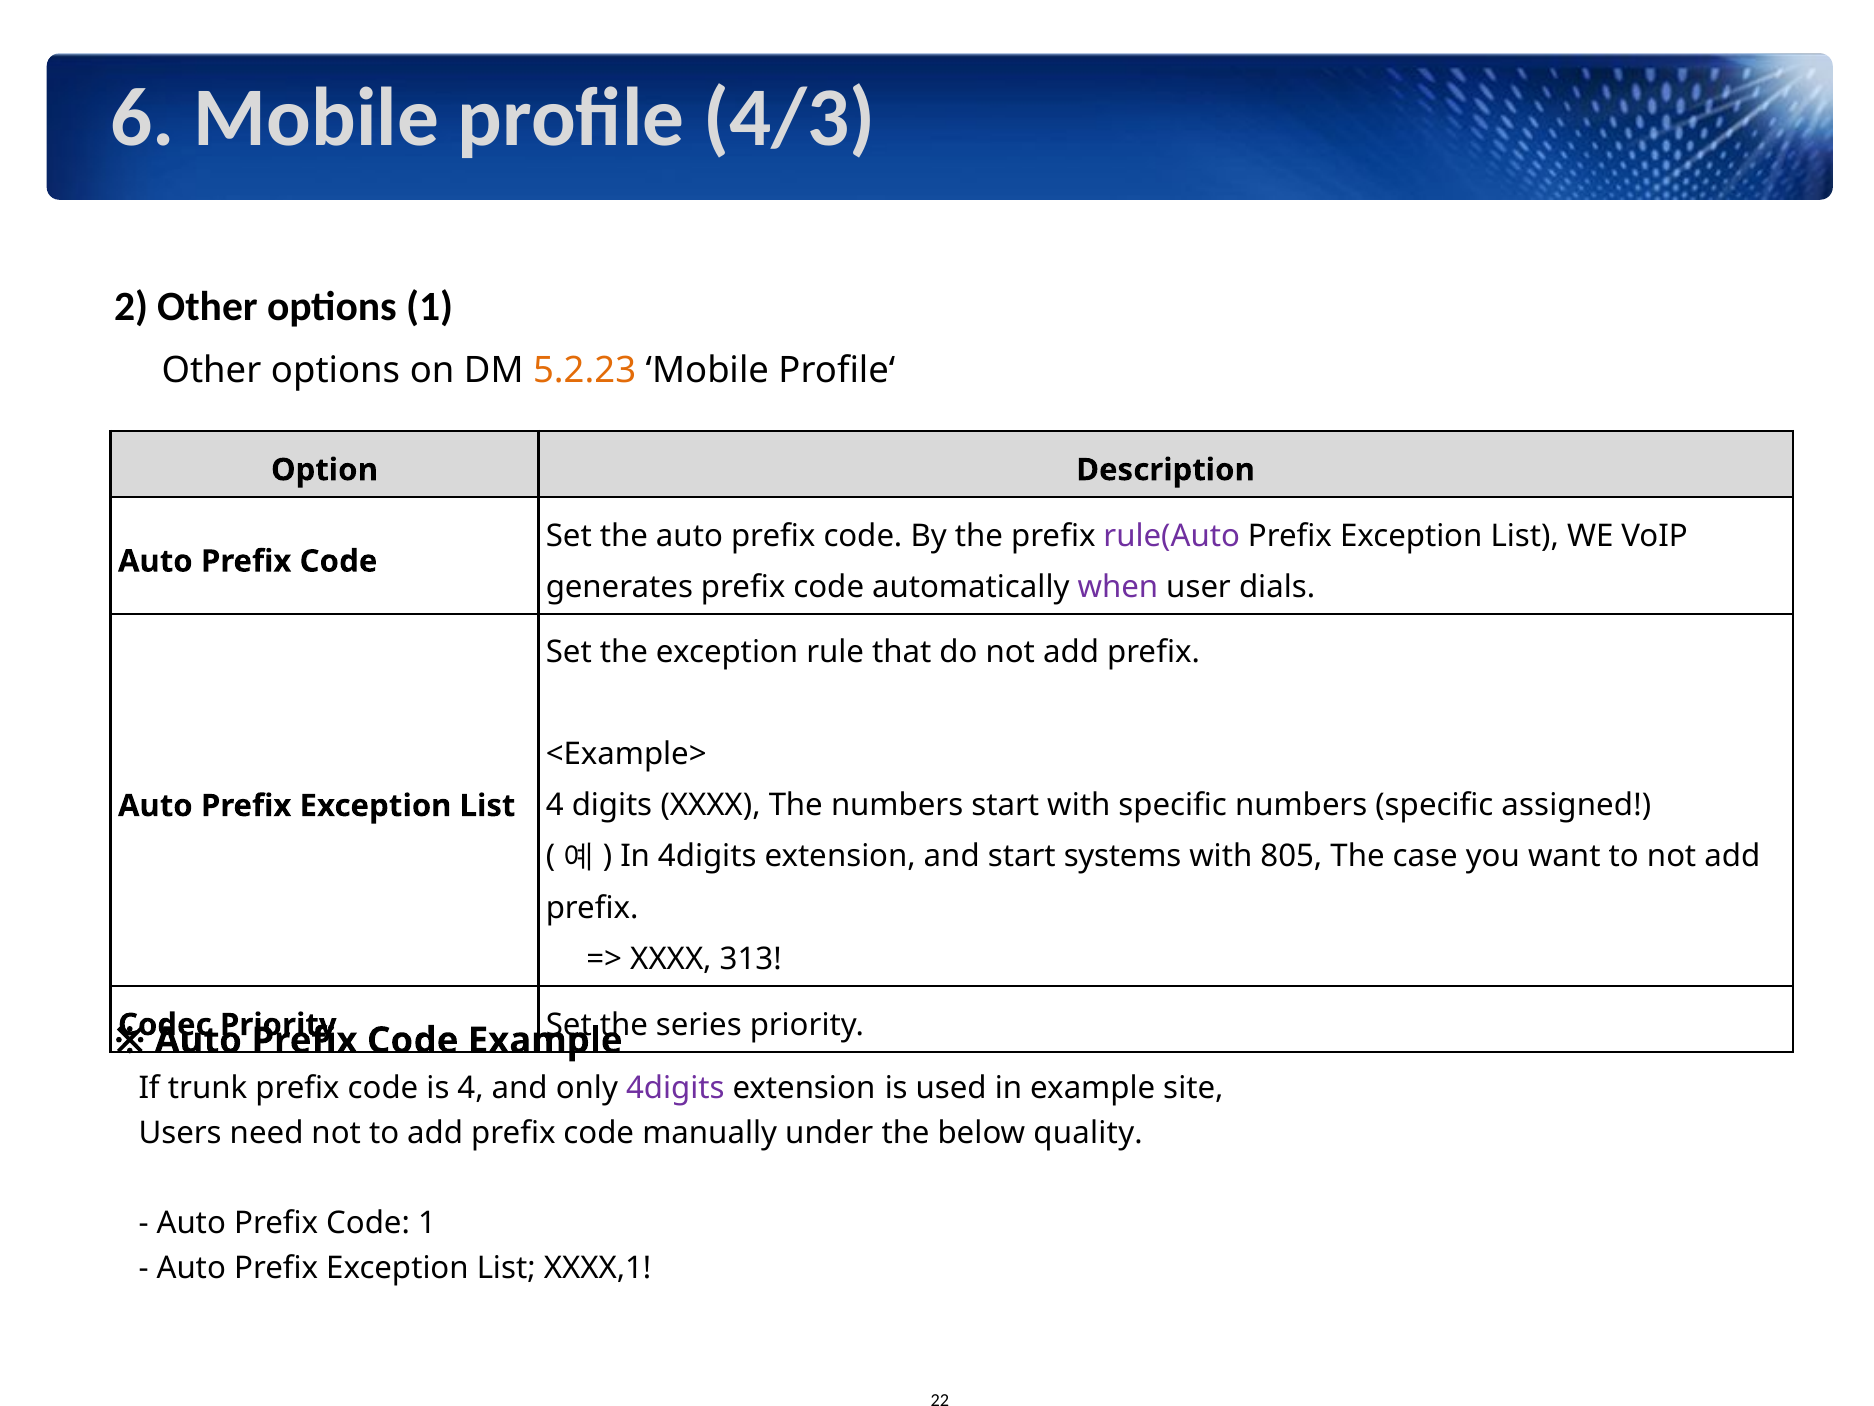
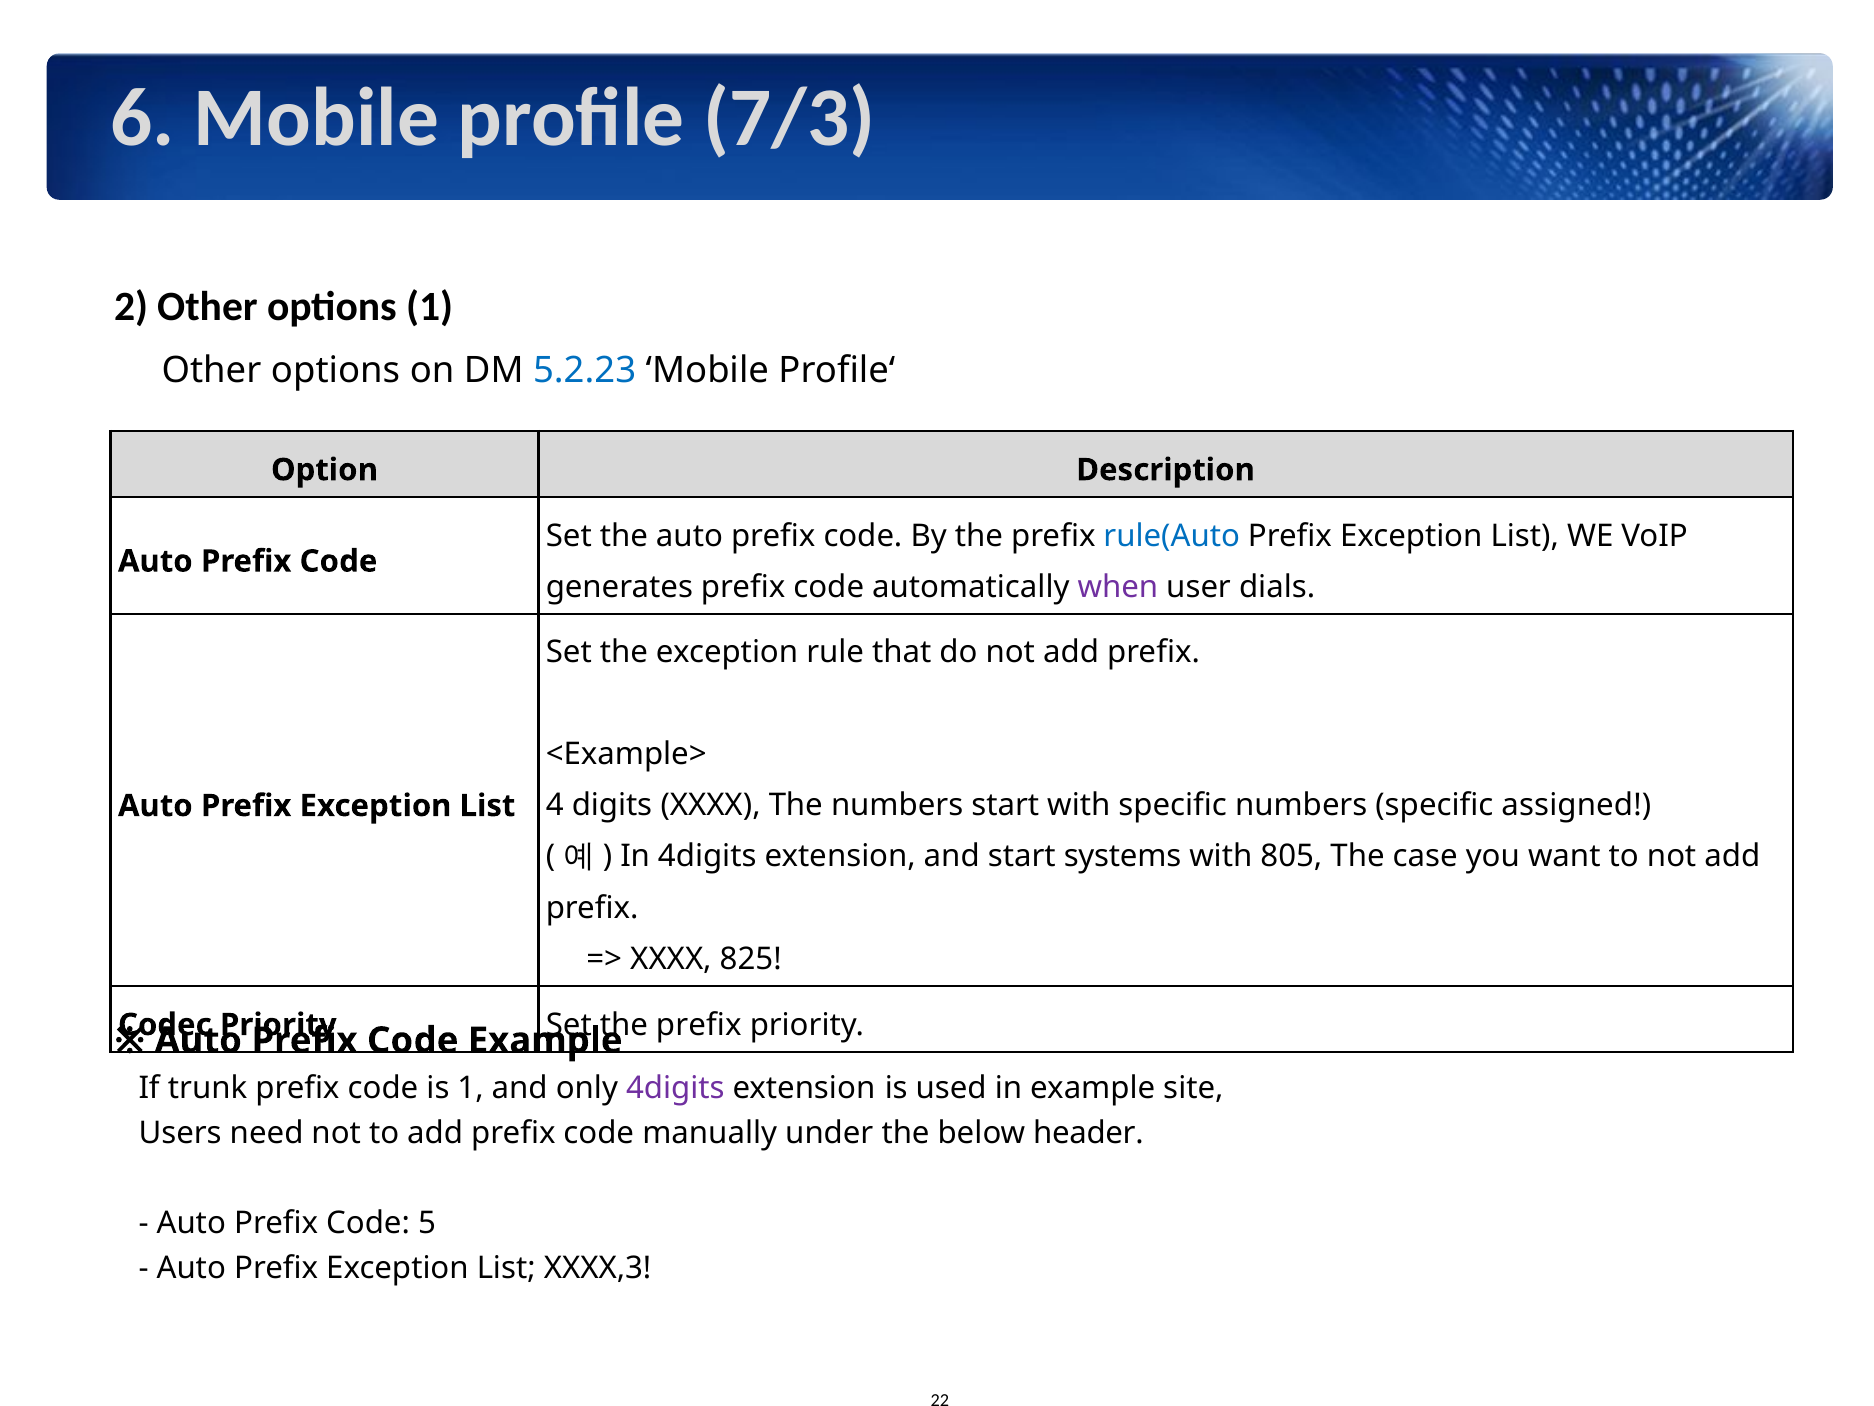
4/3: 4/3 -> 7/3
5.2.23 colour: orange -> blue
rule(Auto colour: purple -> blue
313: 313 -> 825
series at (699, 1024): series -> prefix
is 4: 4 -> 1
quality: quality -> header
Code 1: 1 -> 5
XXXX,1: XXXX,1 -> XXXX,3
